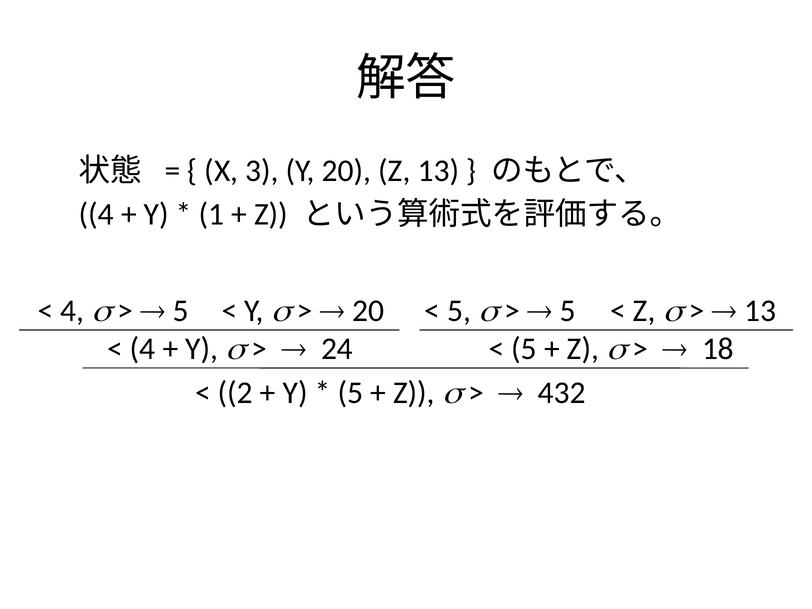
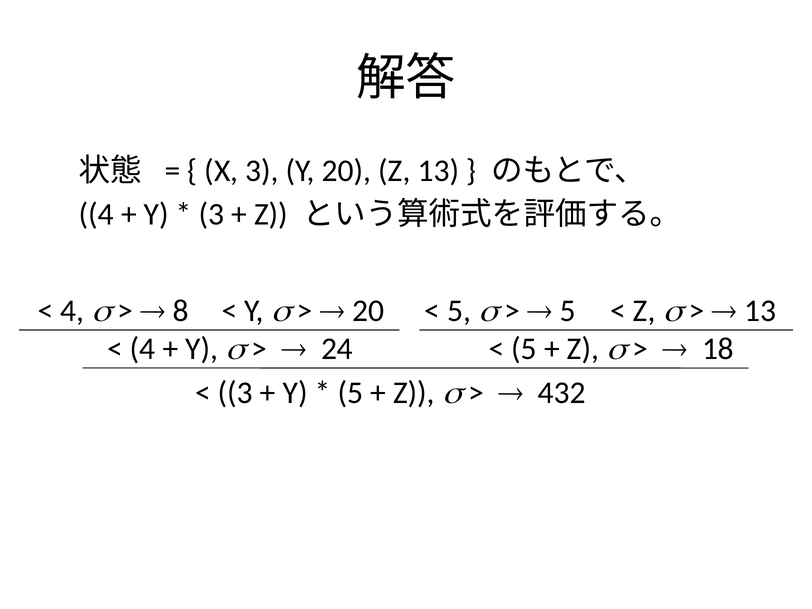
1 at (211, 214): 1 -> 3
5 at (181, 311): 5 -> 8
2 at (235, 393): 2 -> 3
